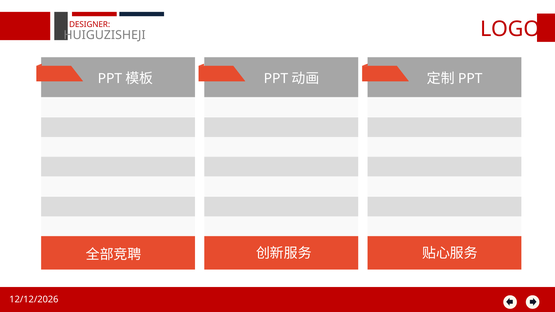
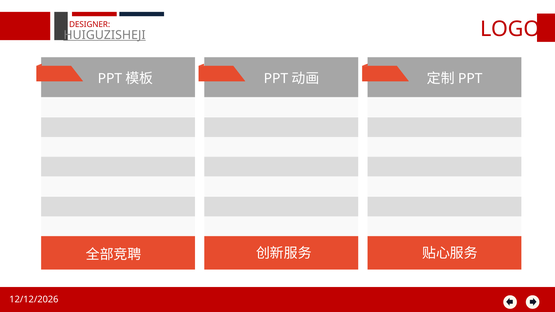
HUIGUZISHEJI underline: none -> present
